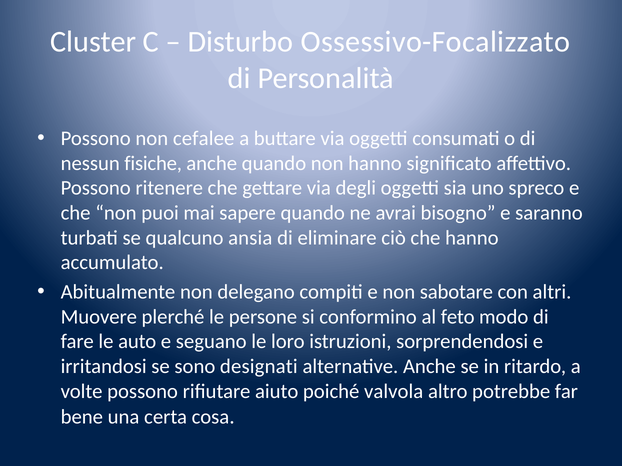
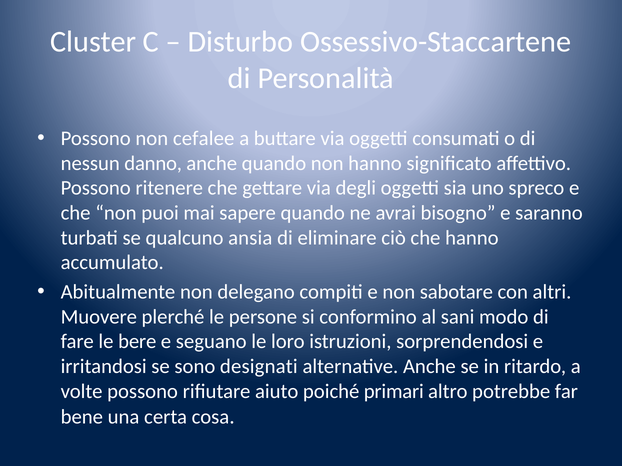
Ossessivo-Focalizzato: Ossessivo-Focalizzato -> Ossessivo-Staccartene
fisiche: fisiche -> danno
feto: feto -> sani
auto: auto -> bere
valvola: valvola -> primari
